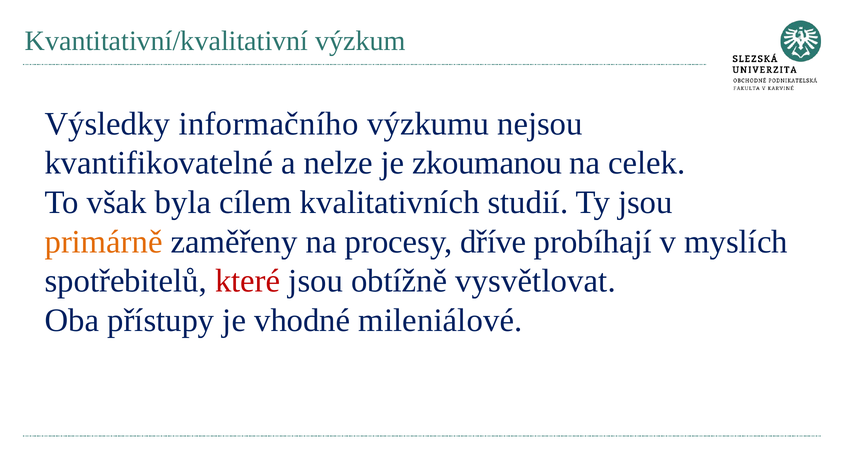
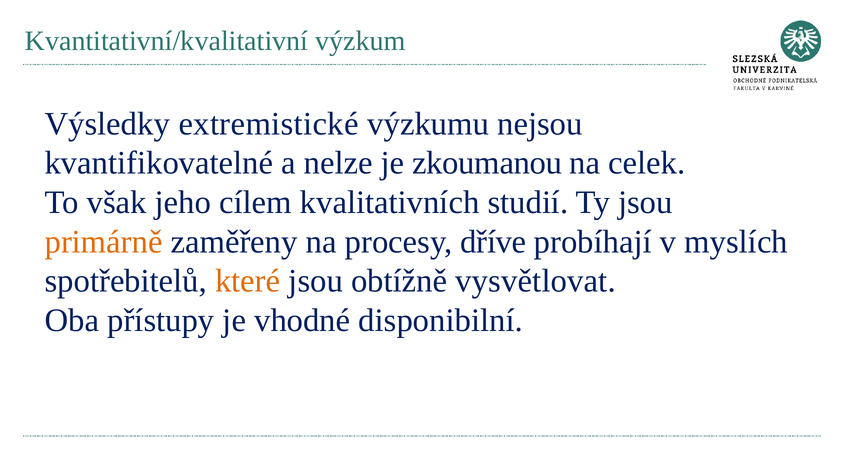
informačního: informačního -> extremistické
byla: byla -> jeho
které colour: red -> orange
mileniálové: mileniálové -> disponibilní
